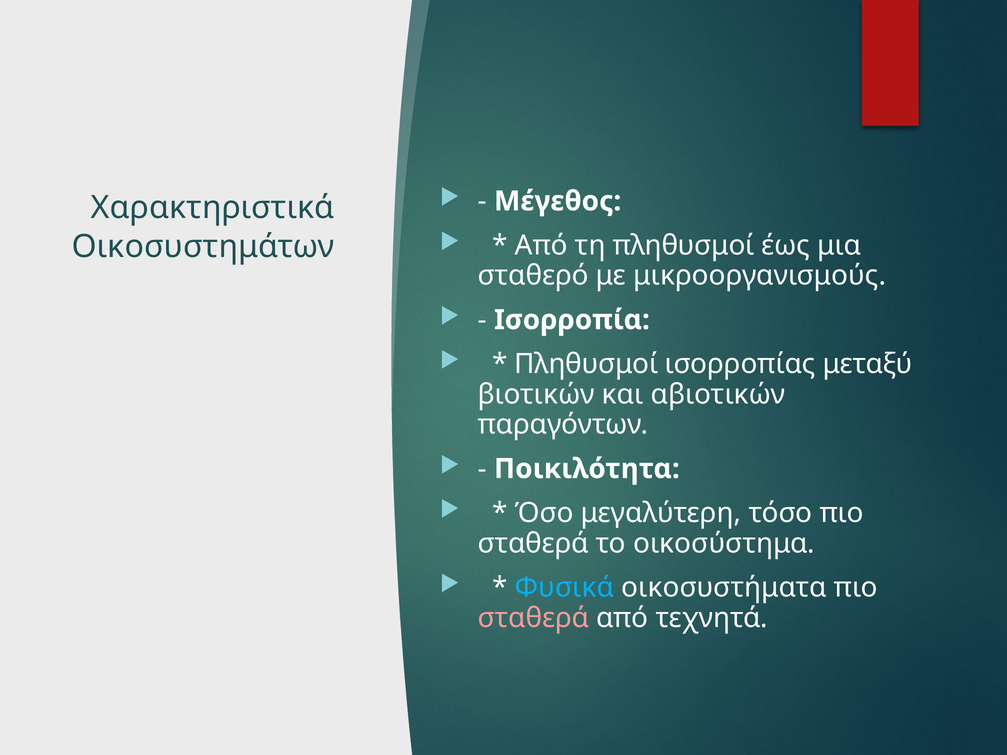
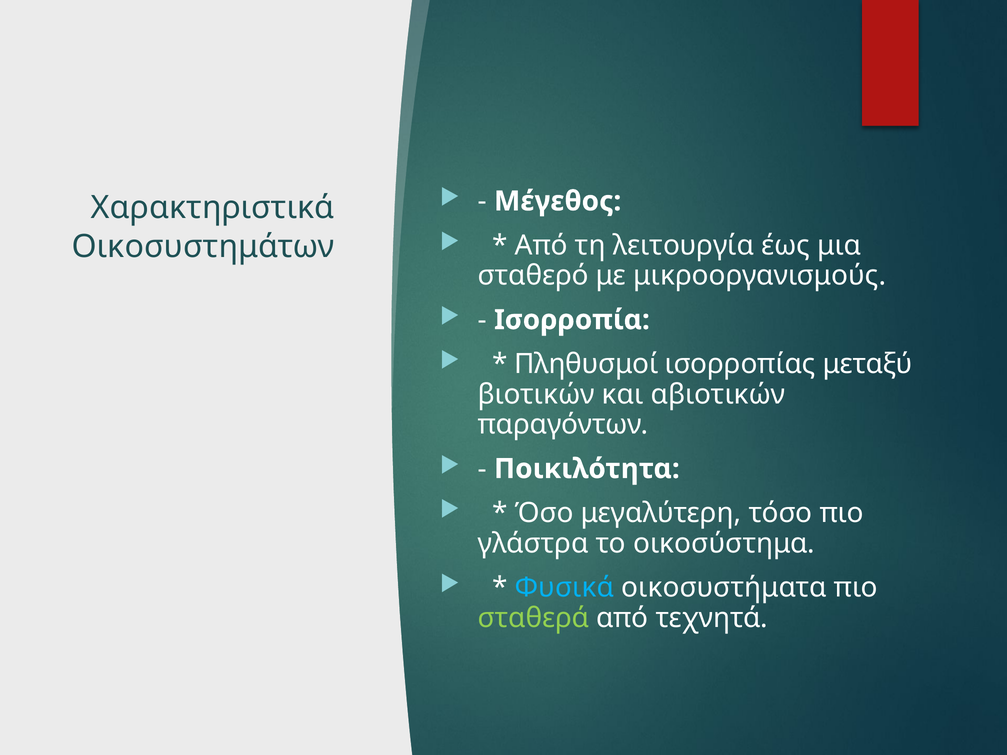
τη πληθυσμοί: πληθυσμοί -> λειτουργία
σταθερά at (533, 544): σταθερά -> γλάστρα
σταθερά at (533, 618) colour: pink -> light green
